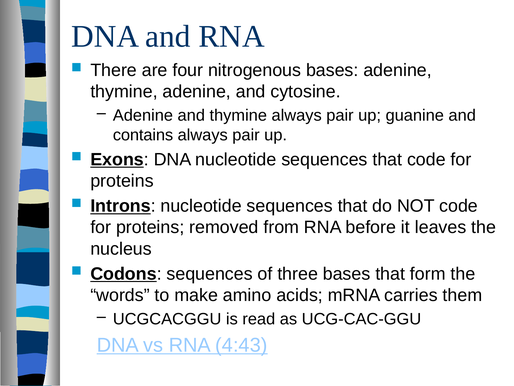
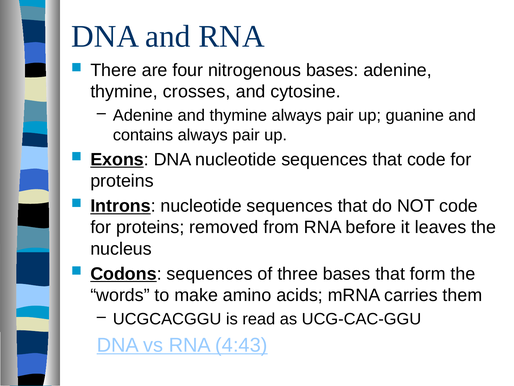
thymine adenine: adenine -> crosses
